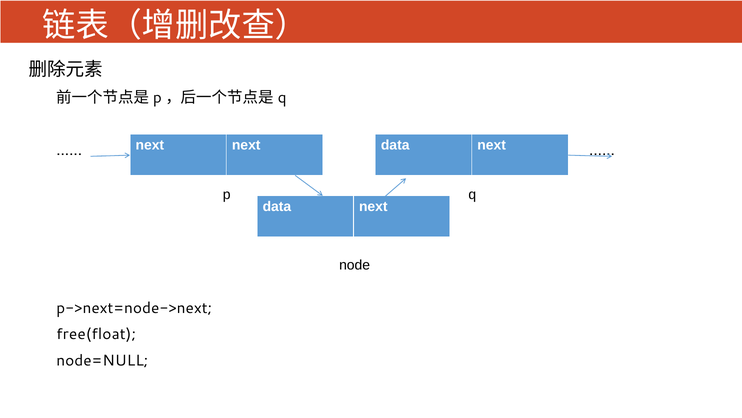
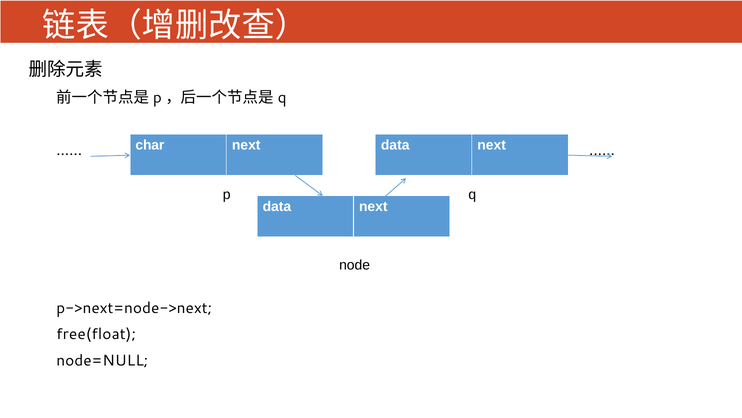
next at (150, 145): next -> char
